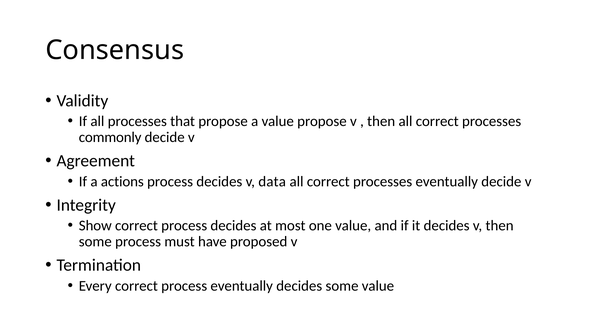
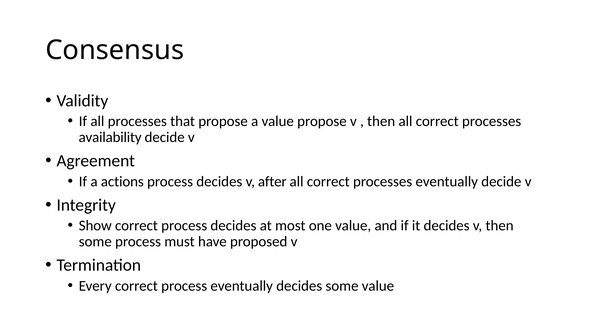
commonly: commonly -> availability
data: data -> after
